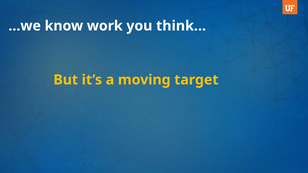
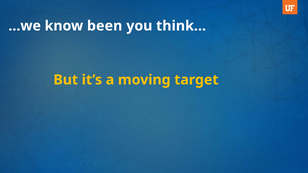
work: work -> been
